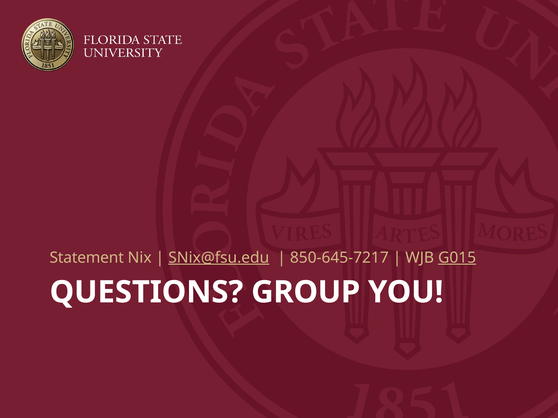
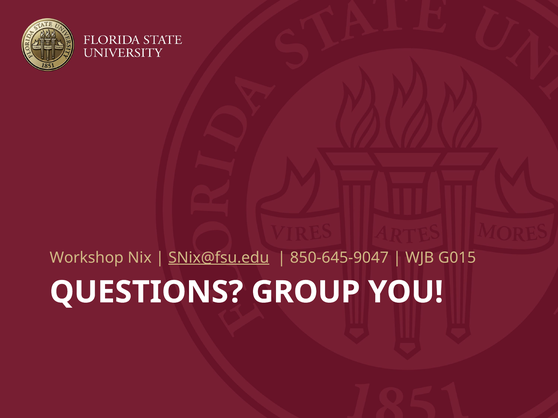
Statement: Statement -> Workshop
850-645-7217: 850-645-7217 -> 850-645-9047
G015 underline: present -> none
